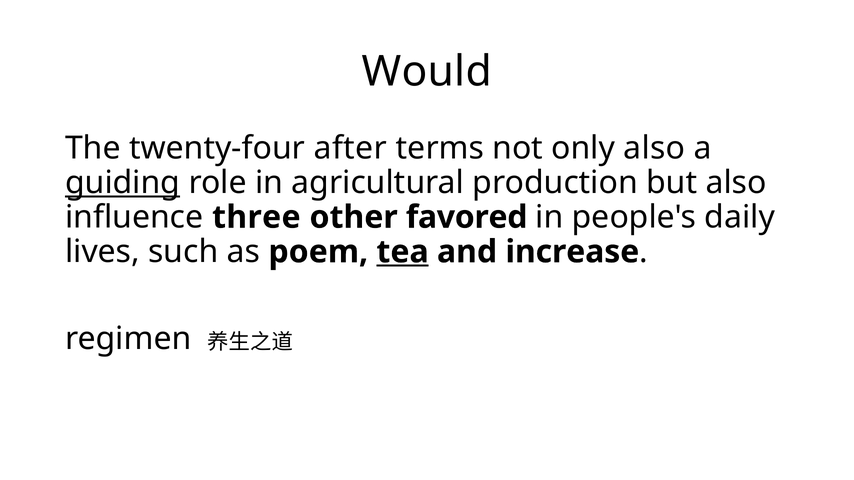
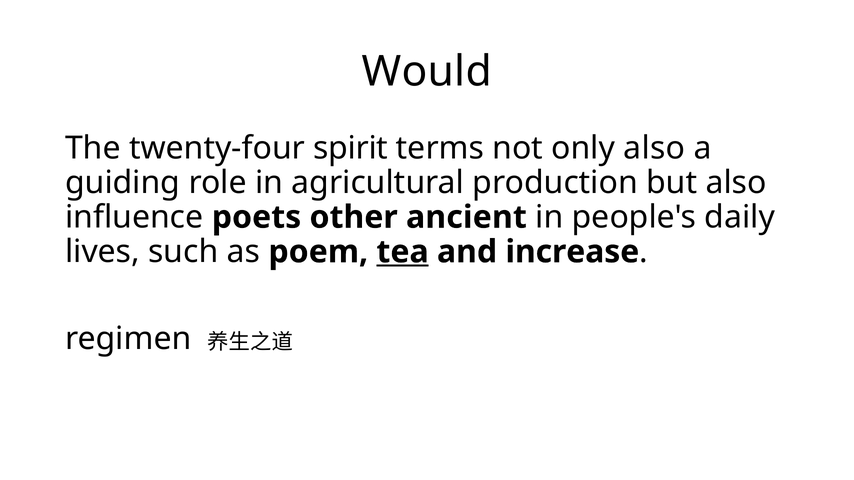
after: after -> spirit
guiding underline: present -> none
three: three -> poets
favored: favored -> ancient
